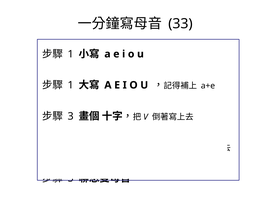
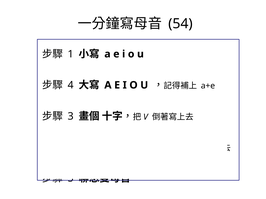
33: 33 -> 54
1 at (71, 85): 1 -> 4
